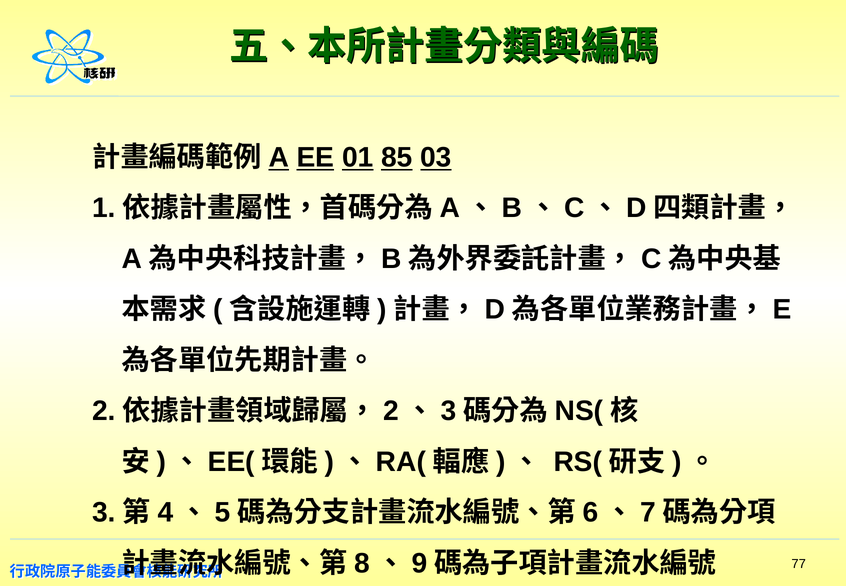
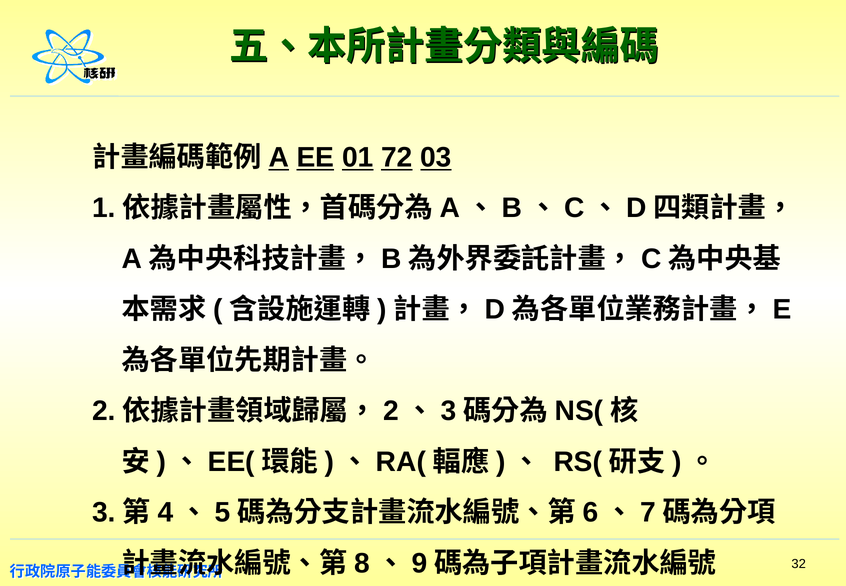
85: 85 -> 72
77: 77 -> 32
